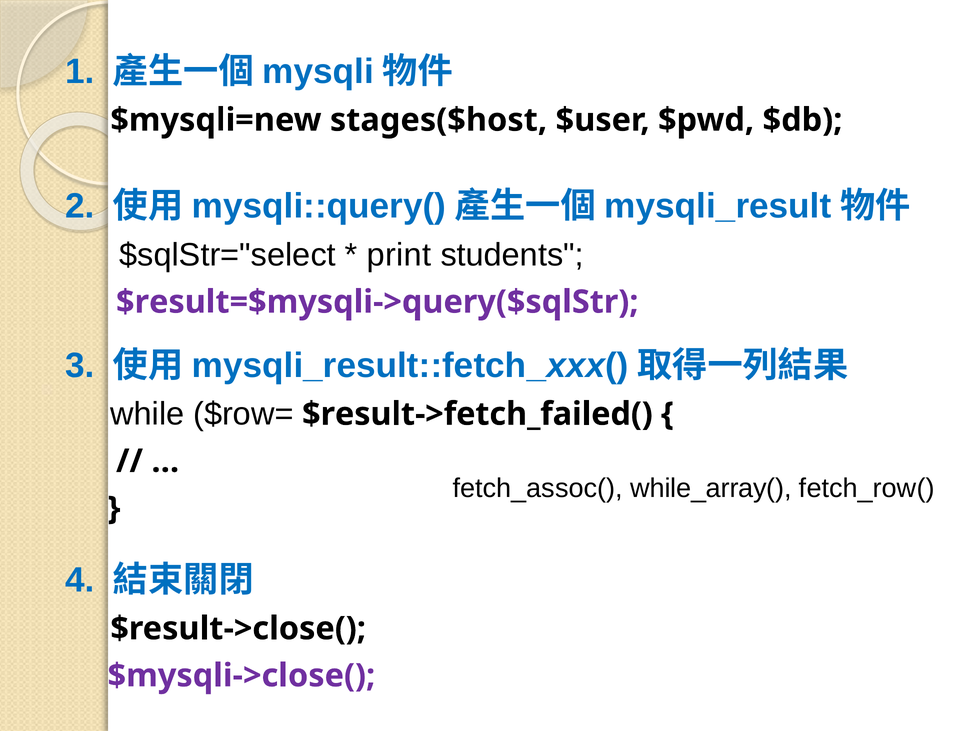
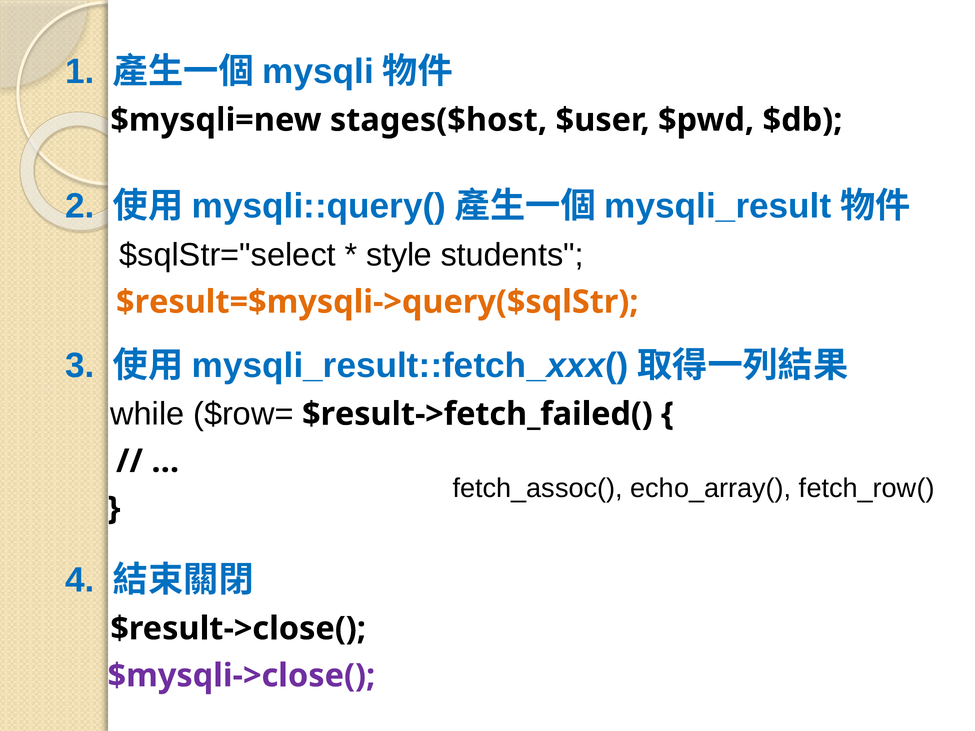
print: print -> style
$result=$mysqli->query($sqlStr colour: purple -> orange
while_array(: while_array( -> echo_array(
